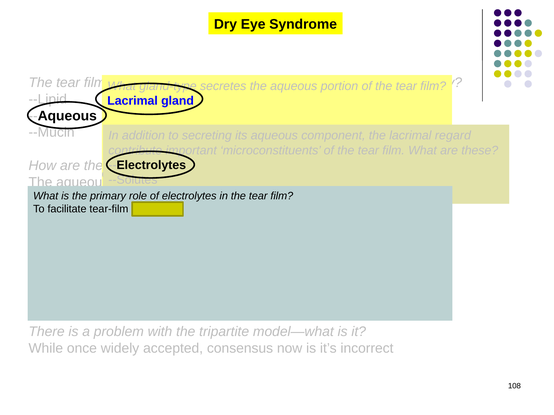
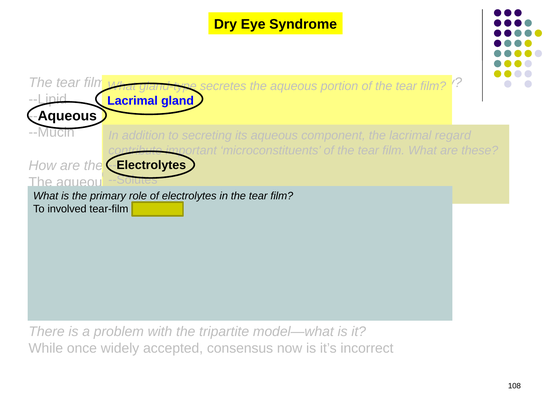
facilitate: facilitate -> involved
